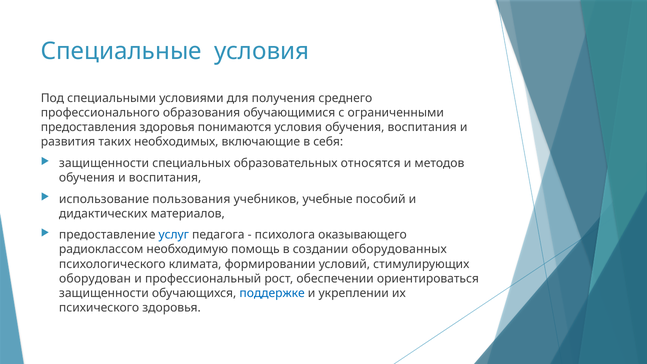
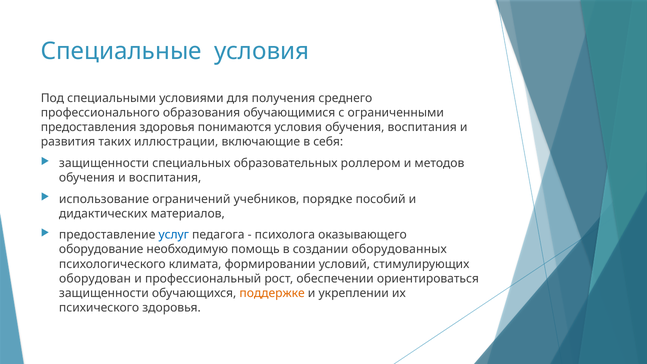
необходимых: необходимых -> иллюстрации
относятся: относятся -> роллером
пользования: пользования -> ограничений
учебные: учебные -> порядке
радиоклассом: радиоклассом -> оборудование
поддержке colour: blue -> orange
